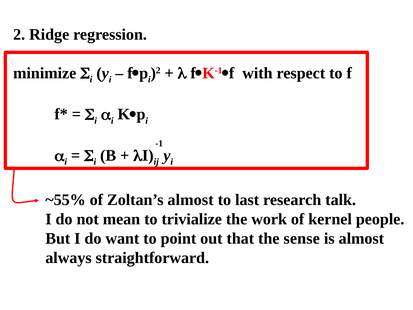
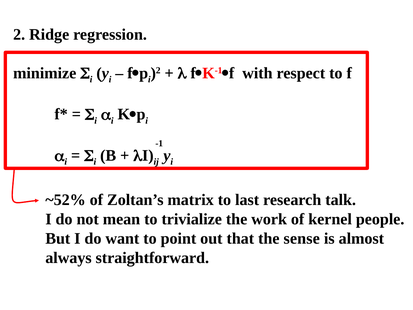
~55%: ~55% -> ~52%
Zoltan’s almost: almost -> matrix
